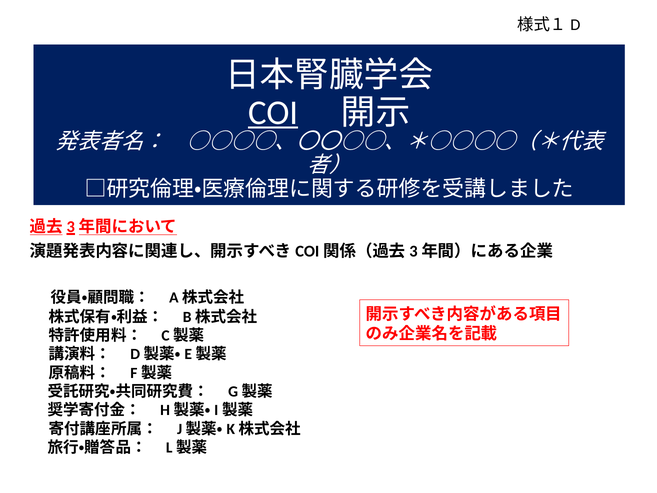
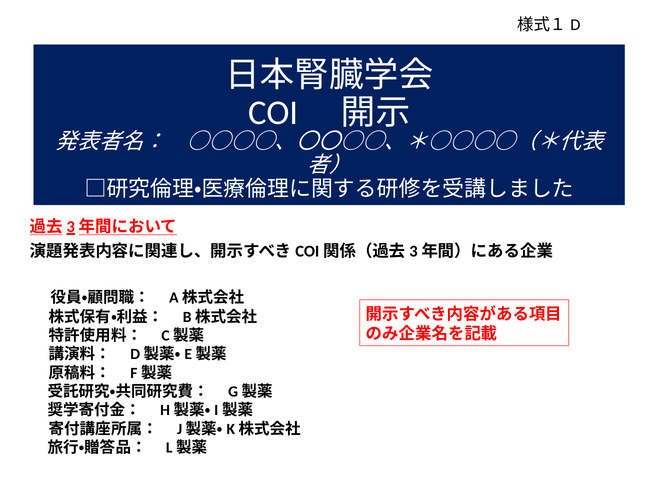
COI underline: present -> none
